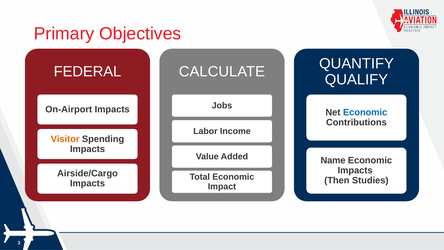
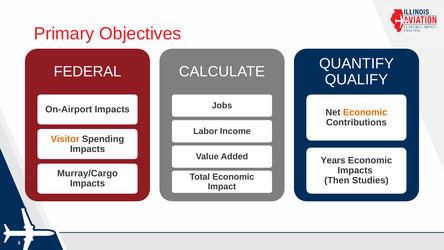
Economic at (365, 112) colour: blue -> orange
Name: Name -> Years
Airside/Cargo: Airside/Cargo -> Murray/Cargo
